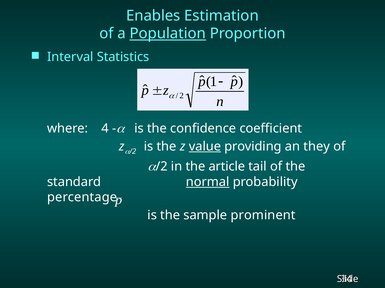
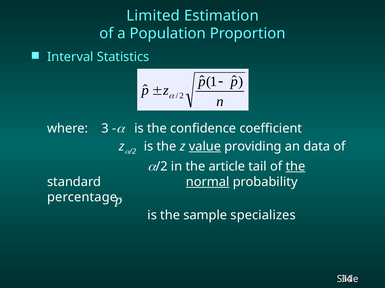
Enables: Enables -> Limited
Population underline: present -> none
4: 4 -> 3
they: they -> data
the at (295, 167) underline: none -> present
prominent: prominent -> specializes
